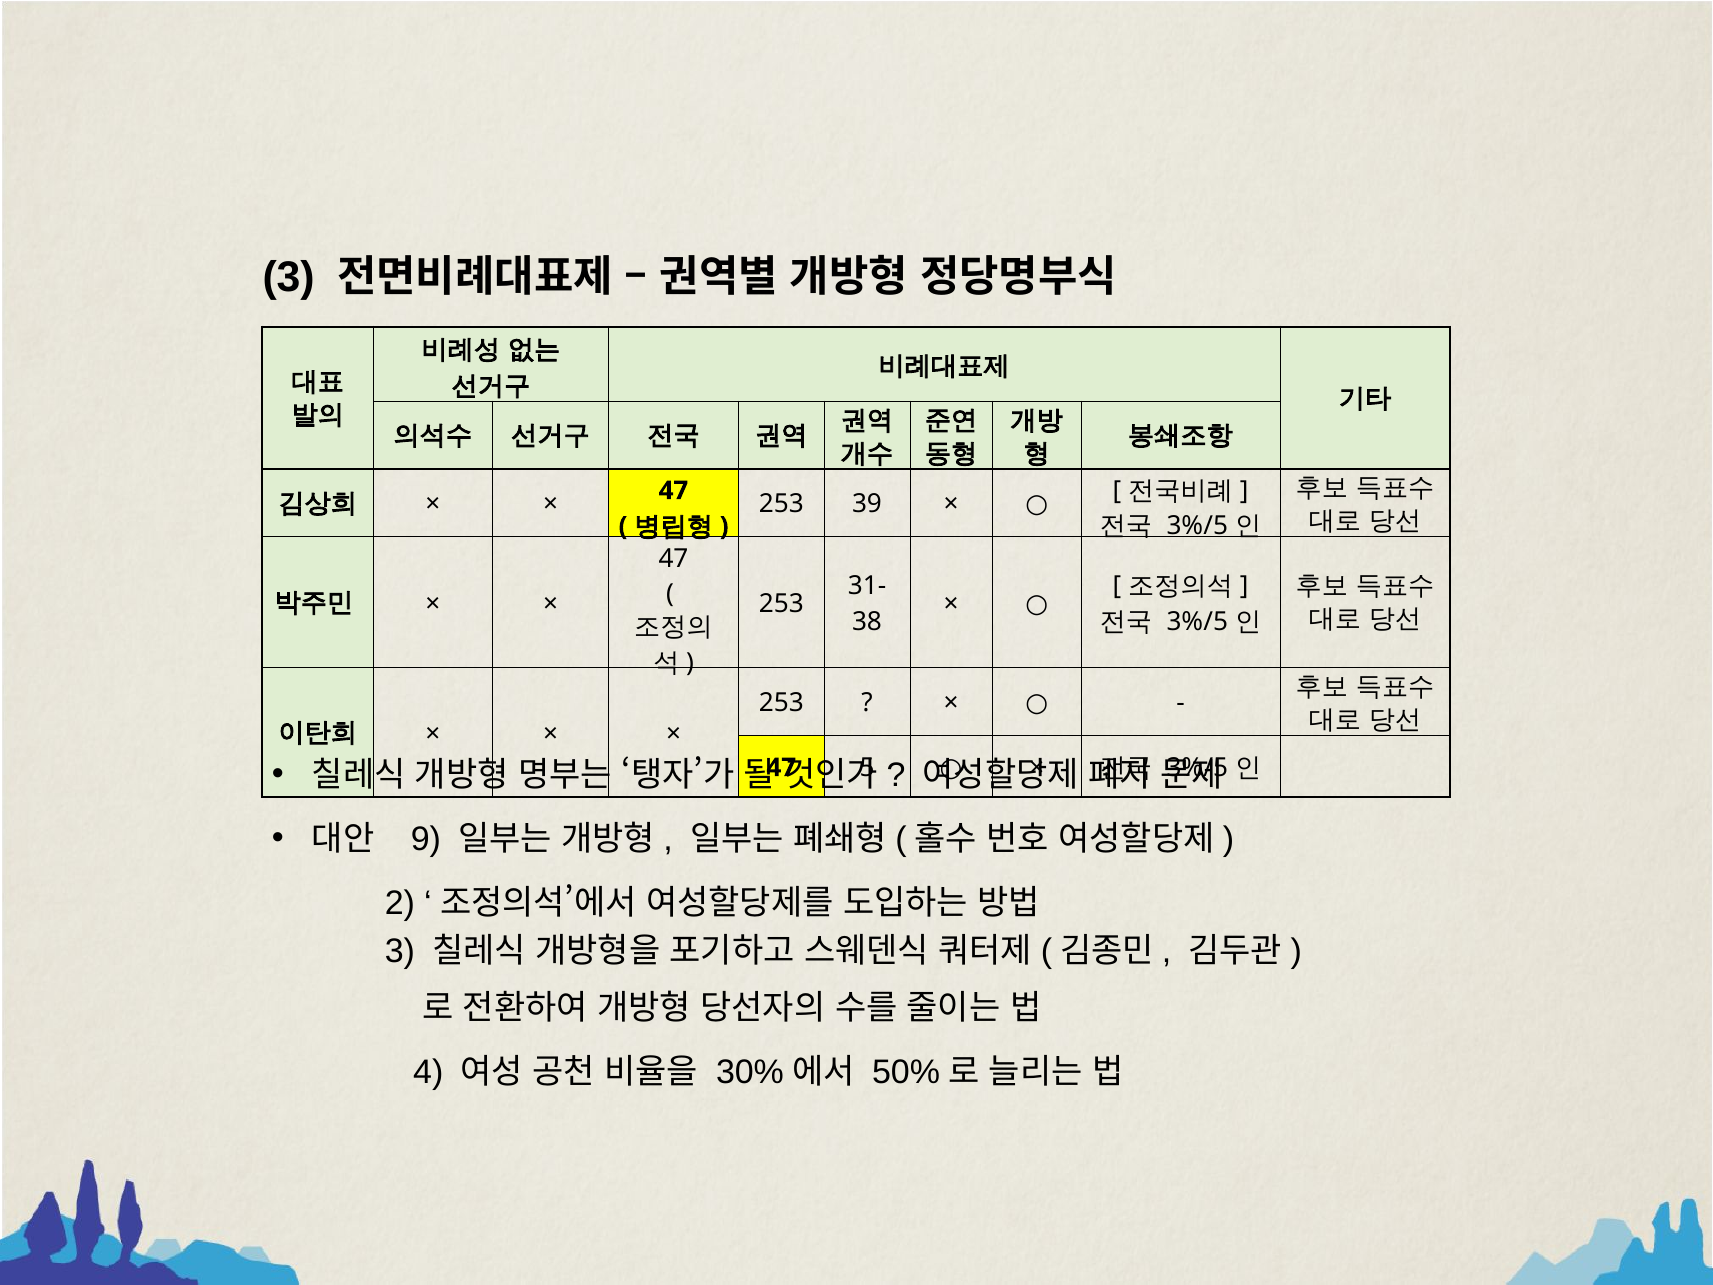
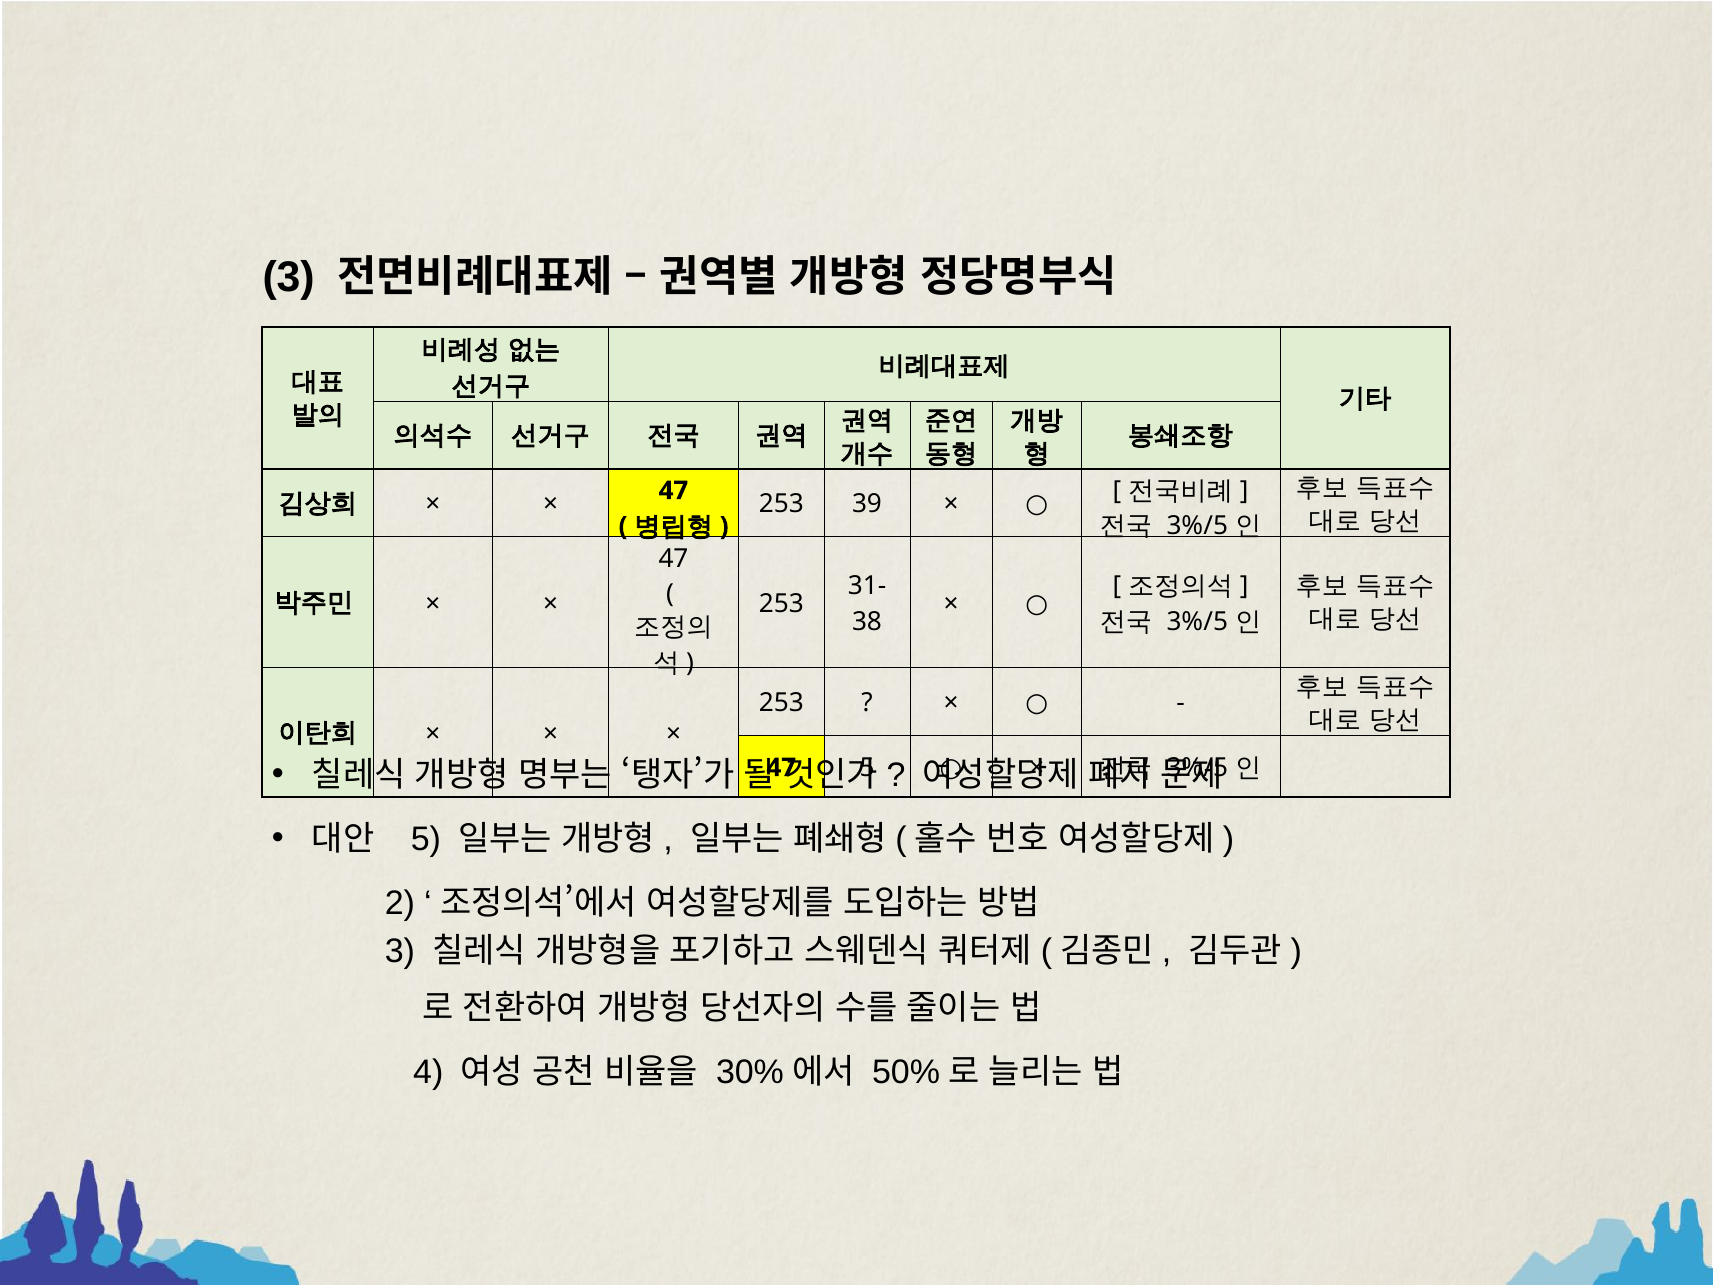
9 at (426, 839): 9 -> 5
